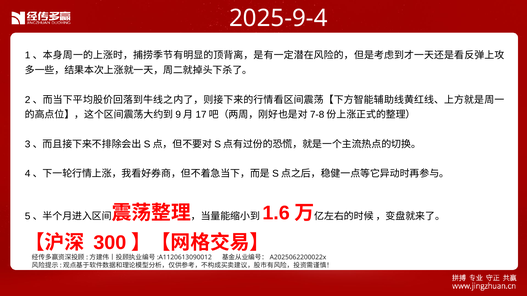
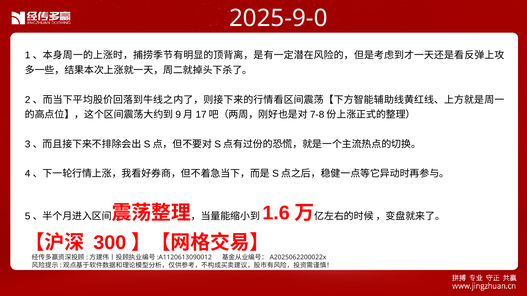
2025-9-4: 2025-9-4 -> 2025-9-0
